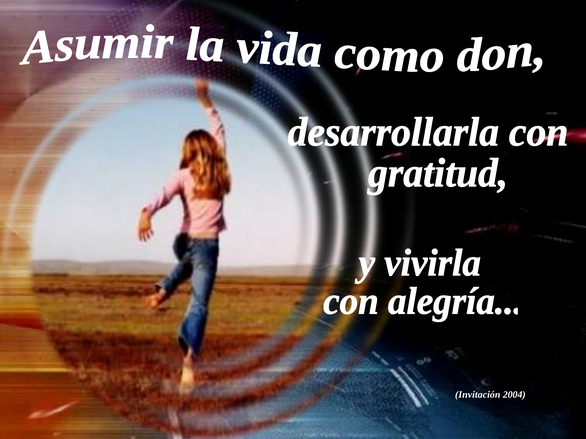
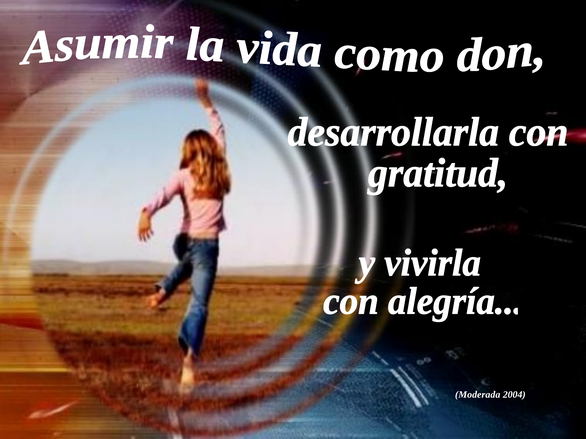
Invitación: Invitación -> Moderada
